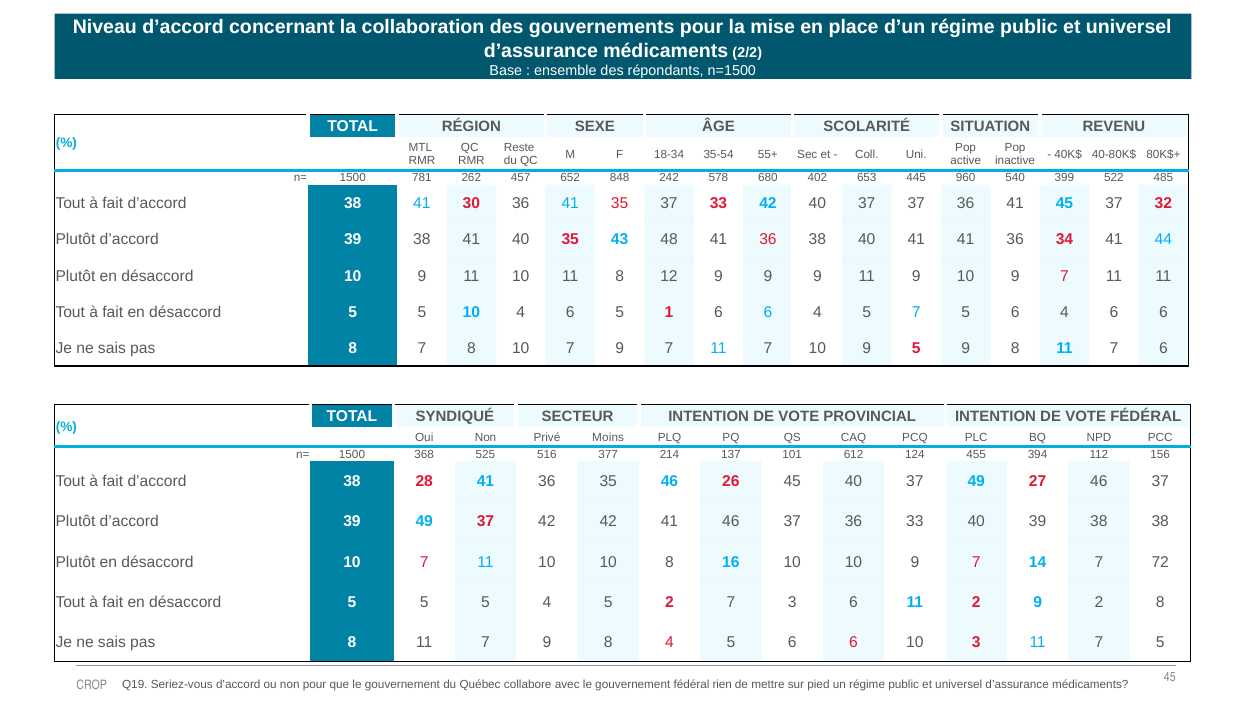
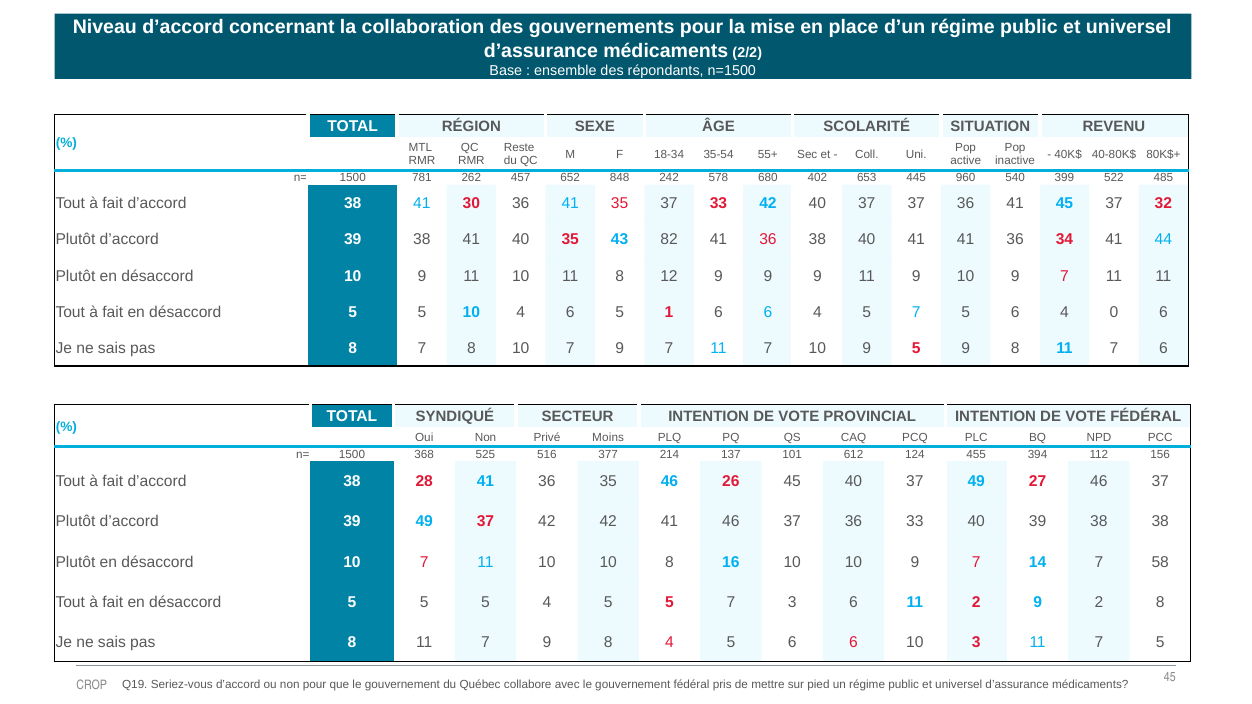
48: 48 -> 82
6 4 6: 6 -> 0
72: 72 -> 58
4 5 2: 2 -> 5
rien: rien -> pris
